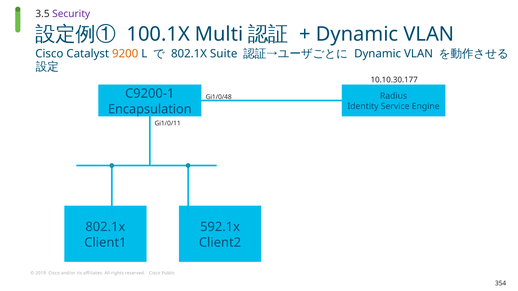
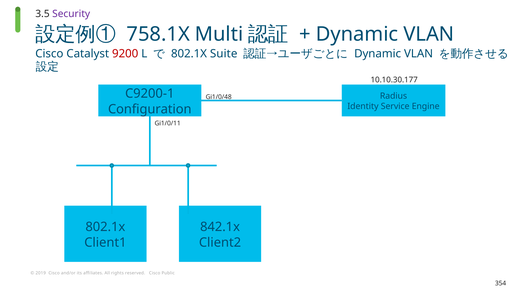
100.1X: 100.1X -> 758.1X
9200 colour: orange -> red
Encapsulation: Encapsulation -> Configuration
592.1x: 592.1x -> 842.1x
